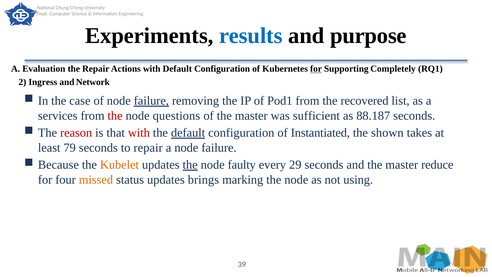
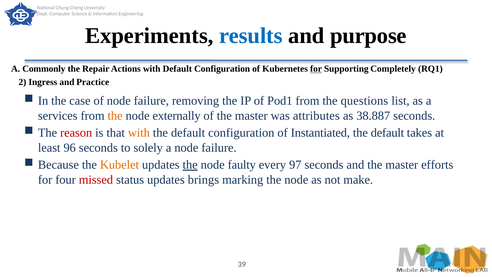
Evaluation: Evaluation -> Commonly
Network: Network -> Practice
failure at (151, 101) underline: present -> none
recovered: recovered -> questions
the at (115, 116) colour: red -> orange
questions: questions -> externally
sufficient: sufficient -> attributes
88.187: 88.187 -> 38.887
with at (139, 133) colour: red -> orange
default at (188, 133) underline: present -> none
shown at (387, 133): shown -> default
79: 79 -> 96
to repair: repair -> solely
29: 29 -> 97
reduce: reduce -> efforts
missed colour: orange -> red
using: using -> make
